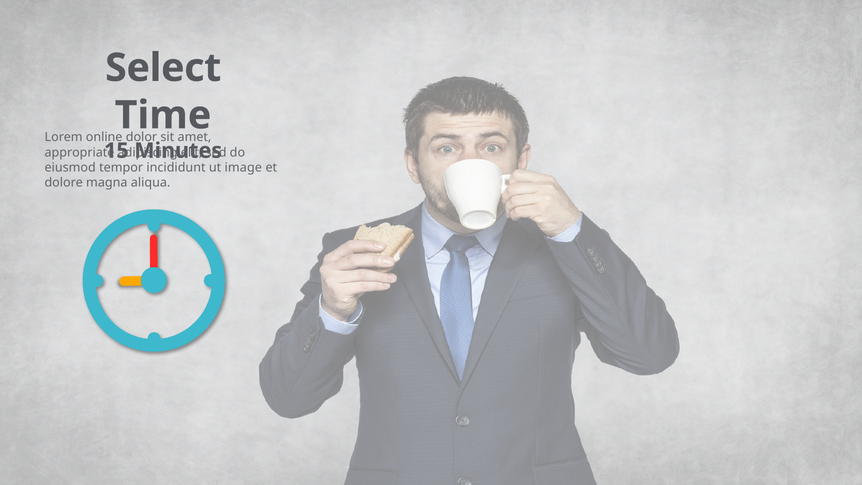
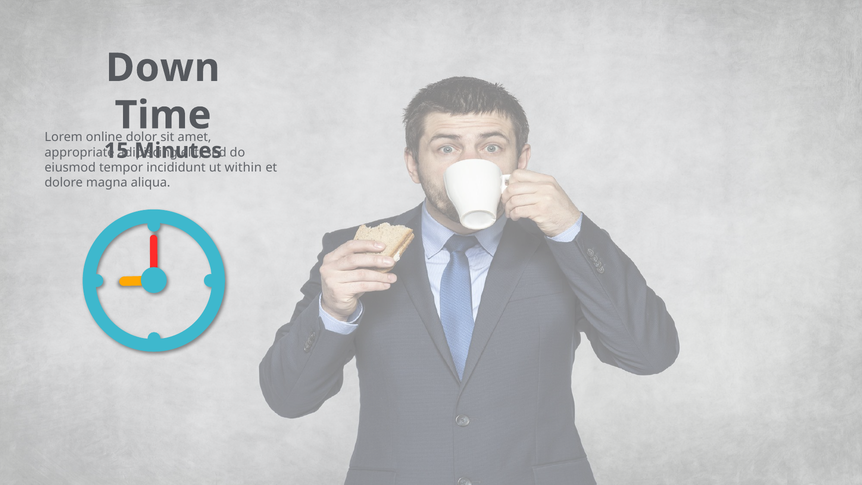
Select: Select -> Down
image: image -> within
